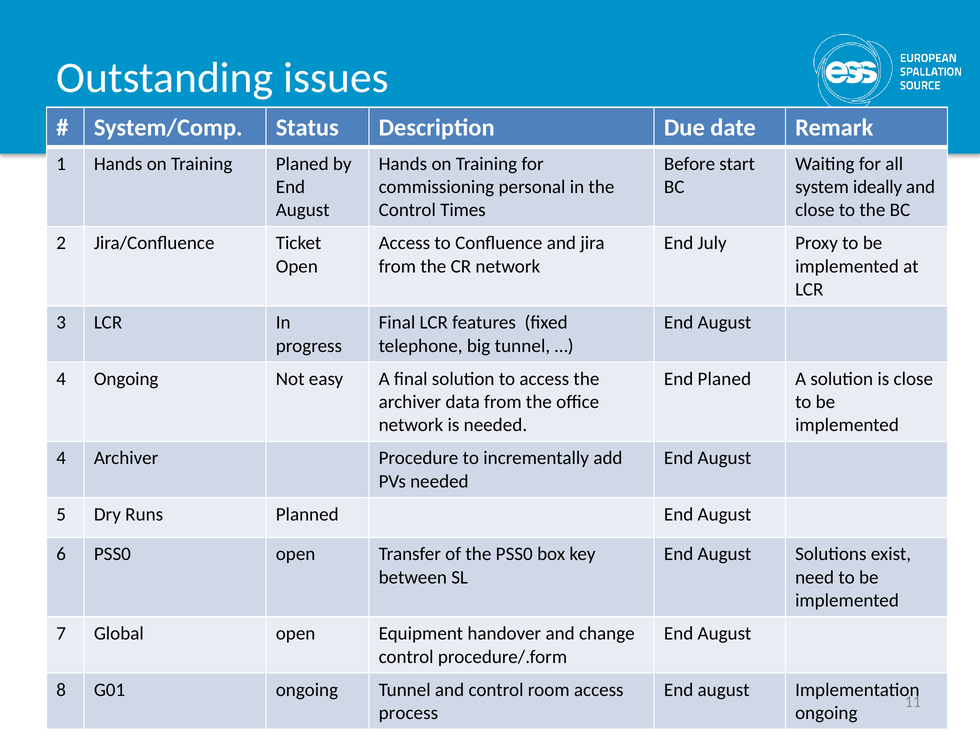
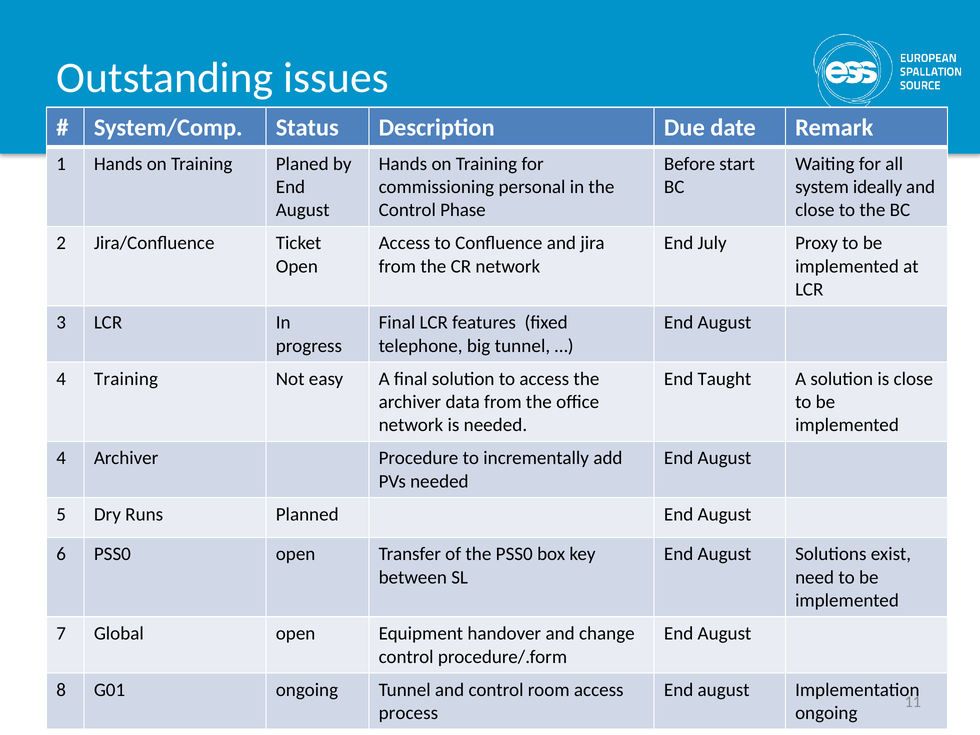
Times: Times -> Phase
4 Ongoing: Ongoing -> Training
End Planed: Planed -> Taught
